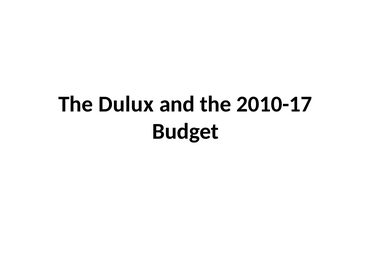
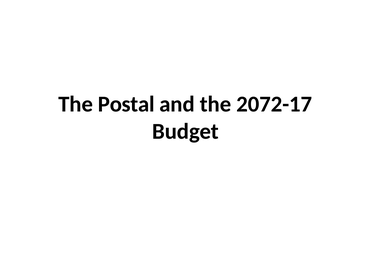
Dulux: Dulux -> Postal
2010-17: 2010-17 -> 2072-17
